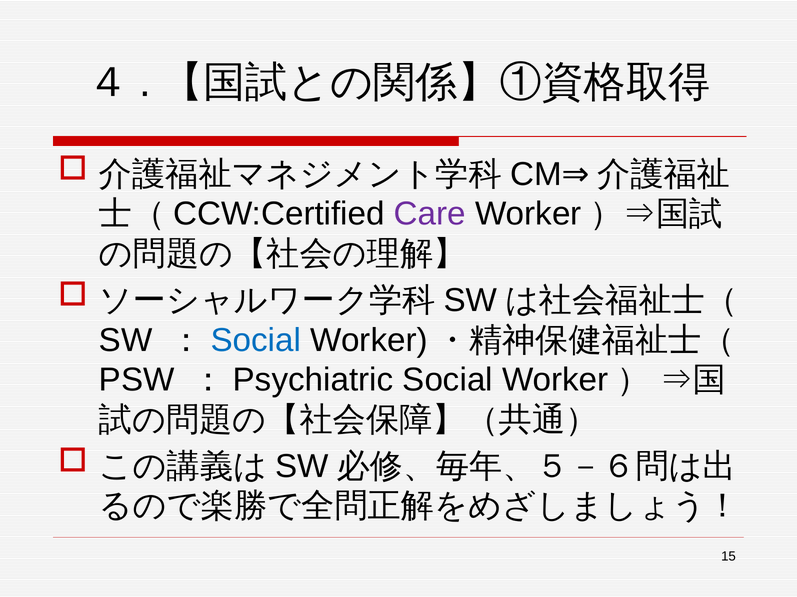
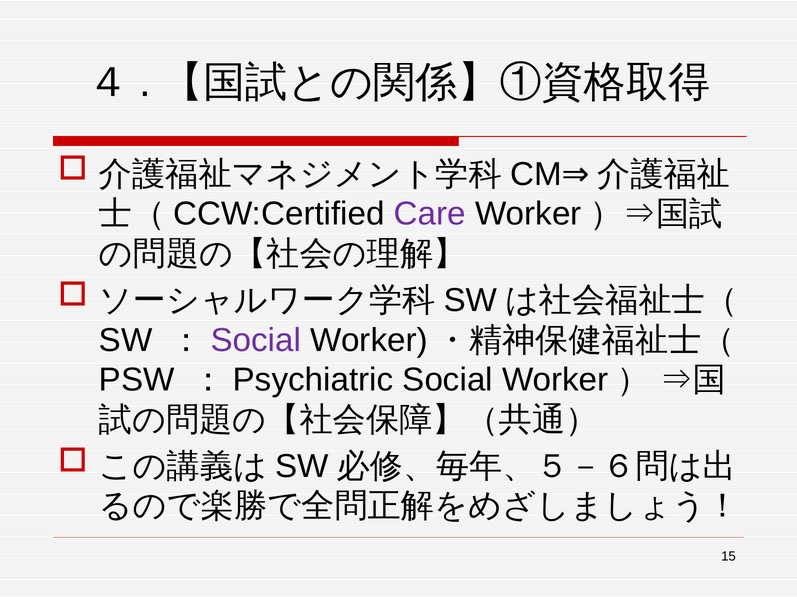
Social at (256, 341) colour: blue -> purple
